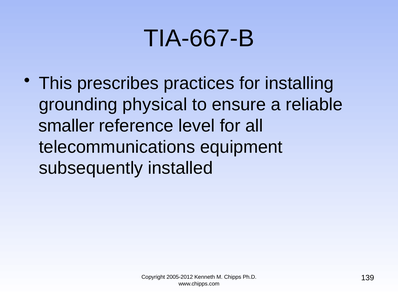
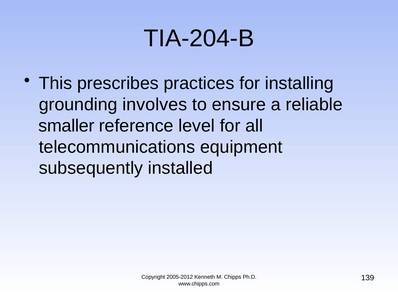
TIA-667-B: TIA-667-B -> TIA-204-B
physical: physical -> involves
